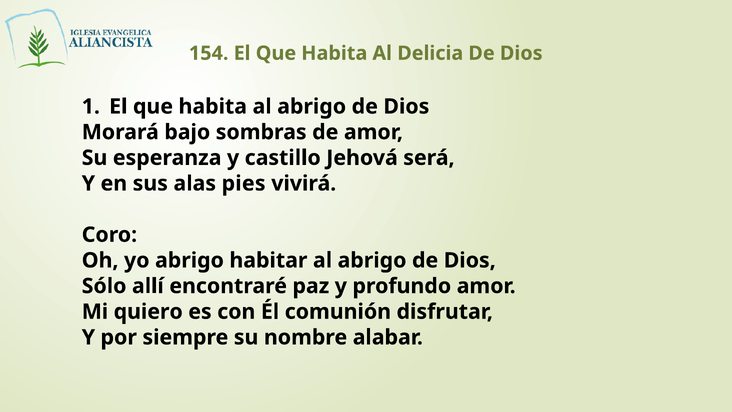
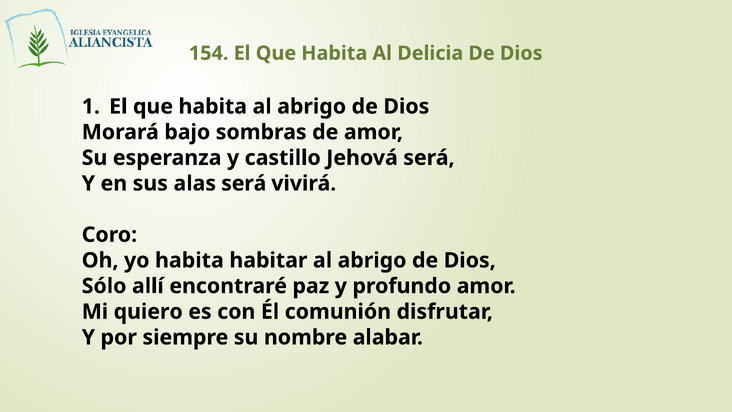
alas pies: pies -> será
yo abrigo: abrigo -> habita
